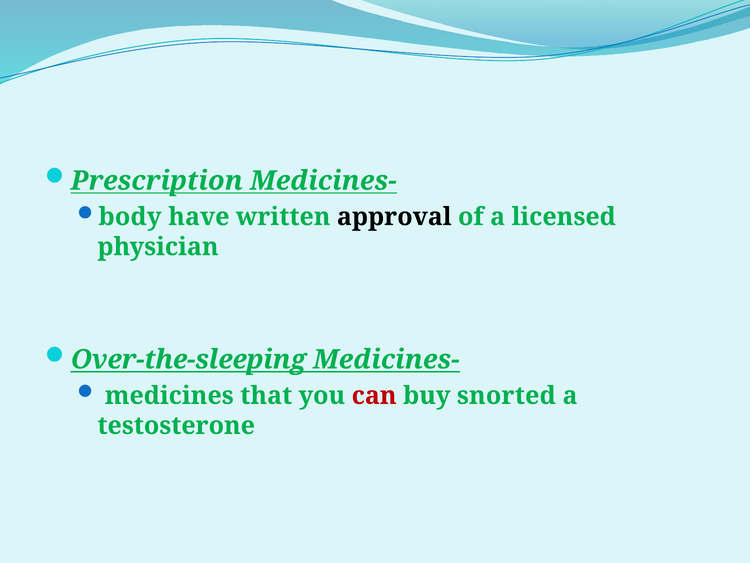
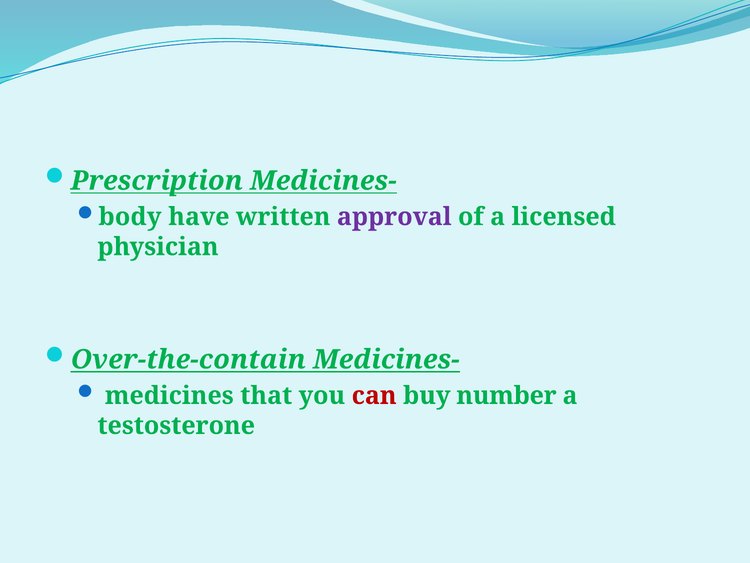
approval colour: black -> purple
Over-the-sleeping: Over-the-sleeping -> Over-the-contain
snorted: snorted -> number
